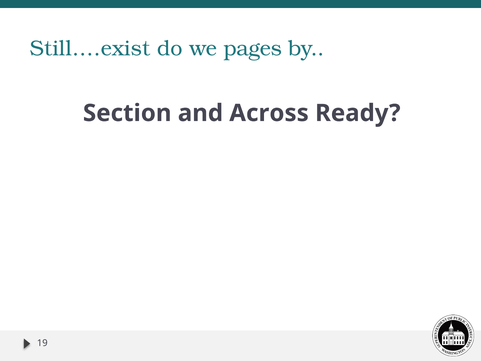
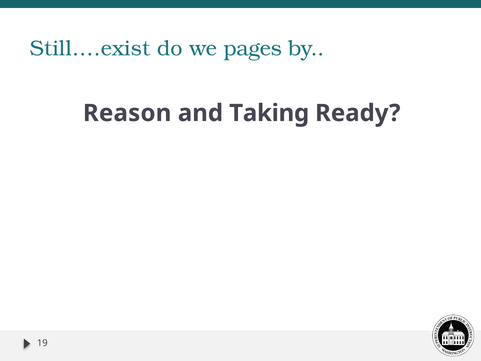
Section: Section -> Reason
Across: Across -> Taking
